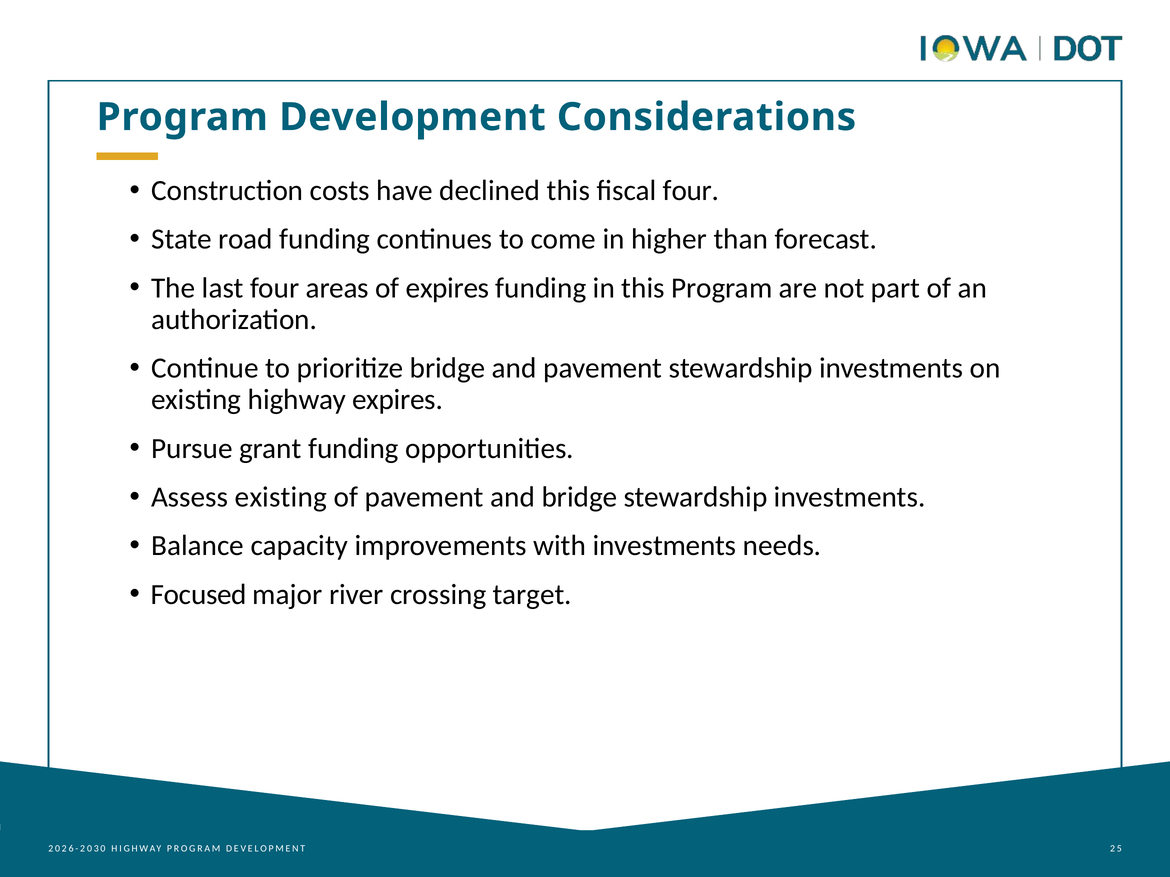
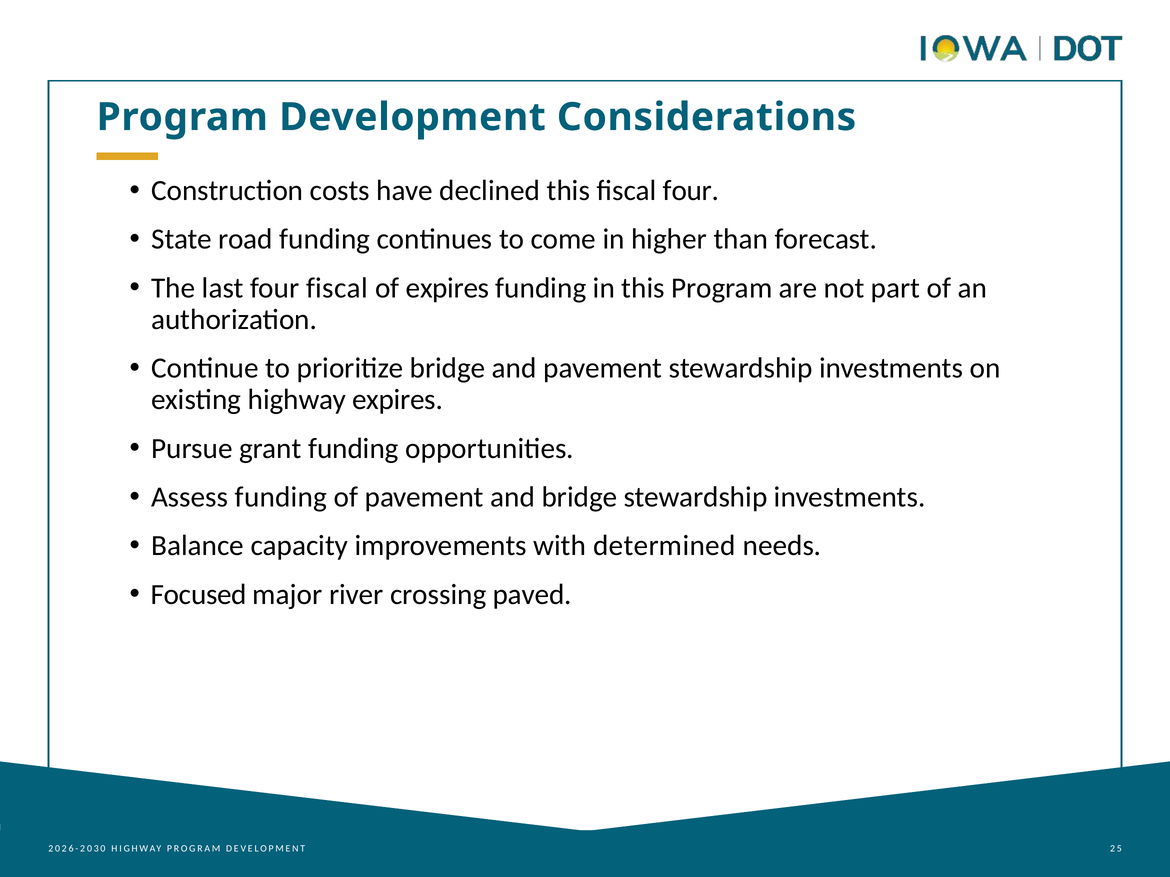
four areas: areas -> fiscal
Assess existing: existing -> funding
with investments: investments -> determined
target: target -> paved
